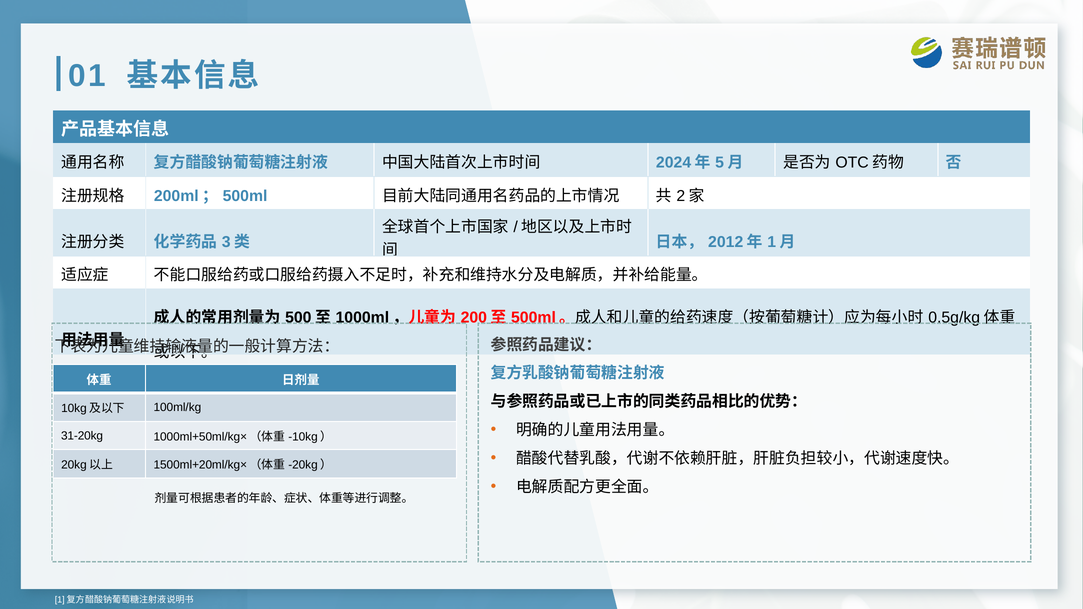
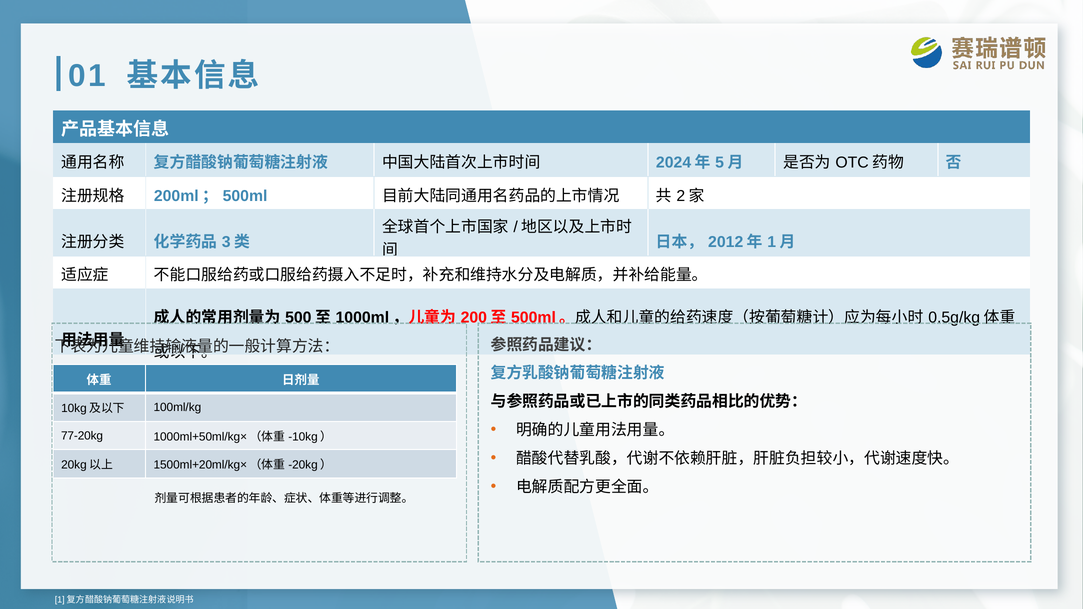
31-20kg: 31-20kg -> 77-20kg
